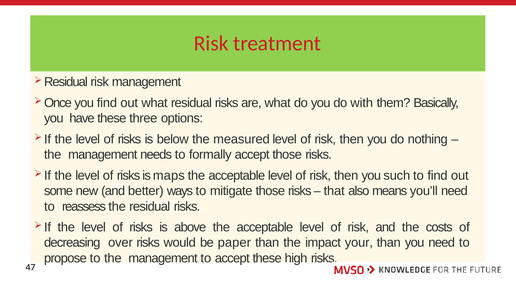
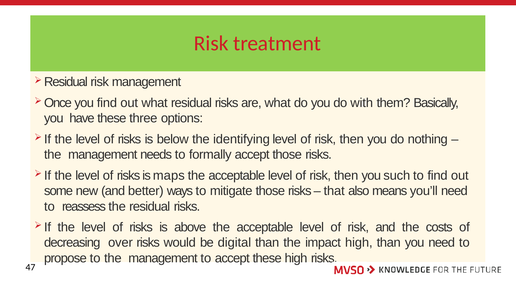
measured: measured -> identifying
paper: paper -> digital
impact your: your -> high
